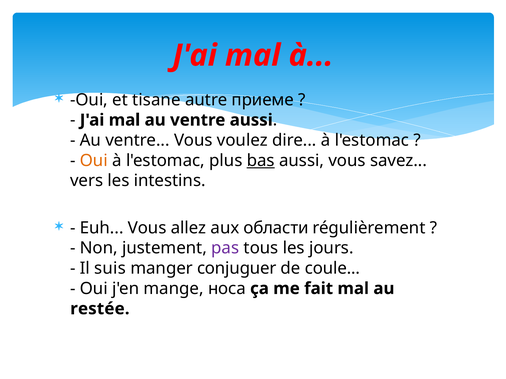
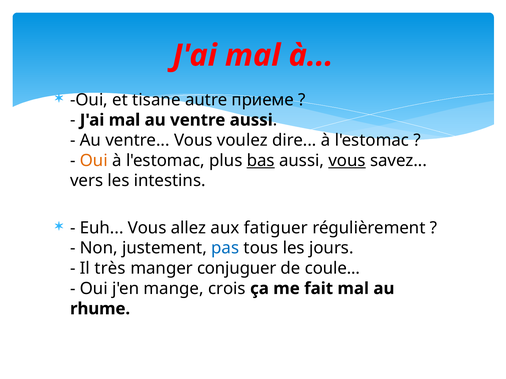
vous at (347, 161) underline: none -> present
области: области -> fatiguer
pas colour: purple -> blue
suis: suis -> très
носа: носа -> crois
restée: restée -> rhume
